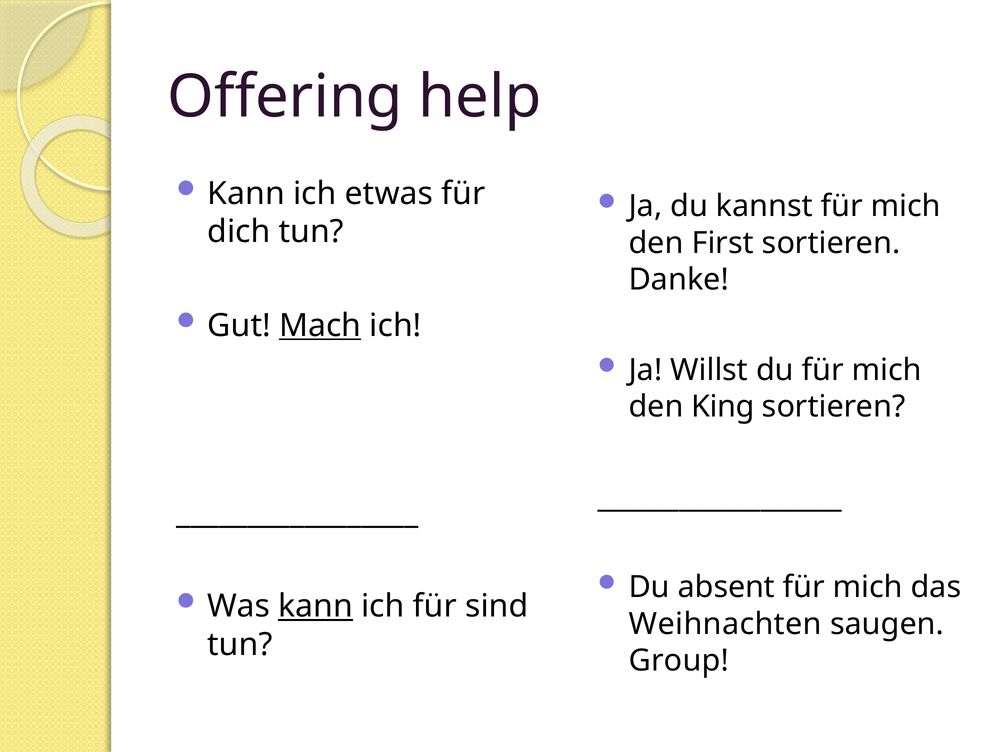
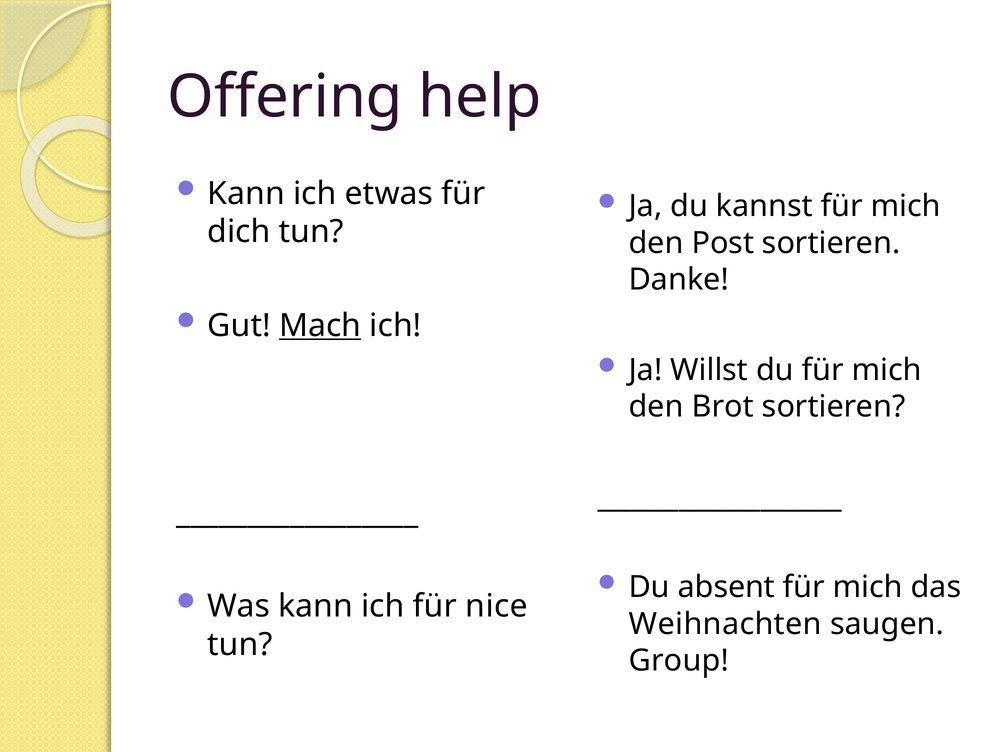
First: First -> Post
King: King -> Brot
kann at (316, 606) underline: present -> none
sind: sind -> nice
